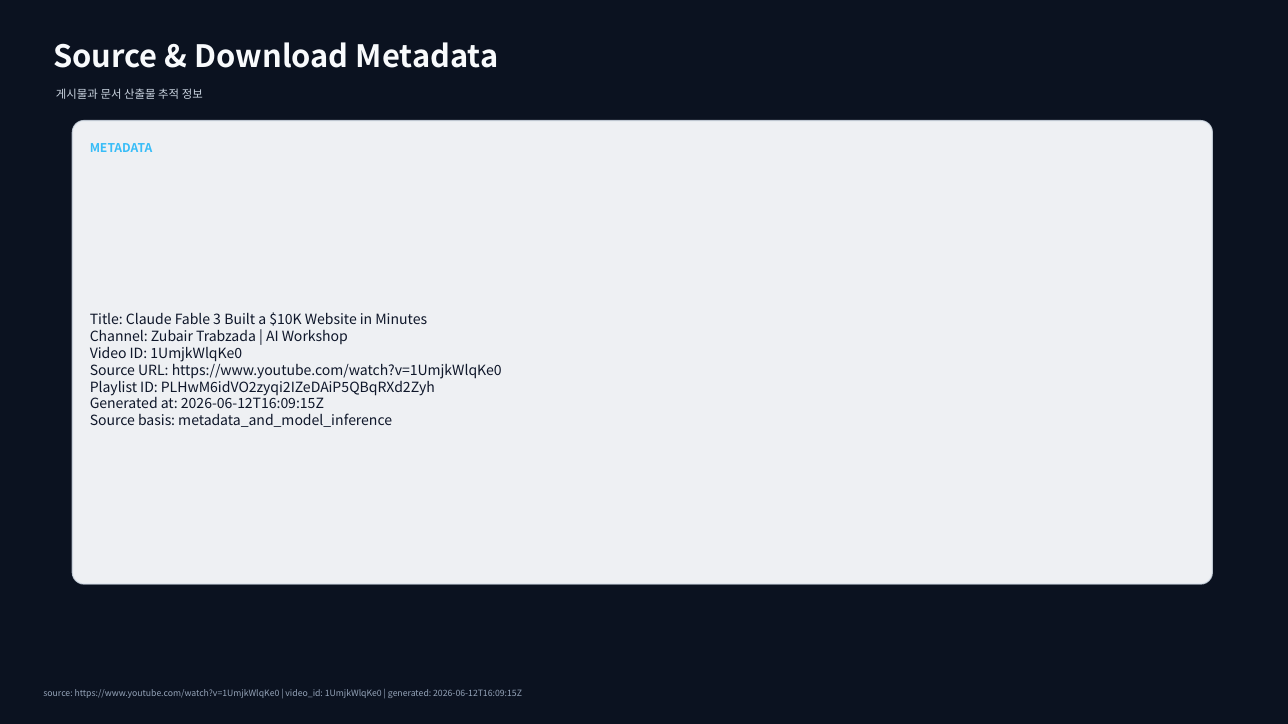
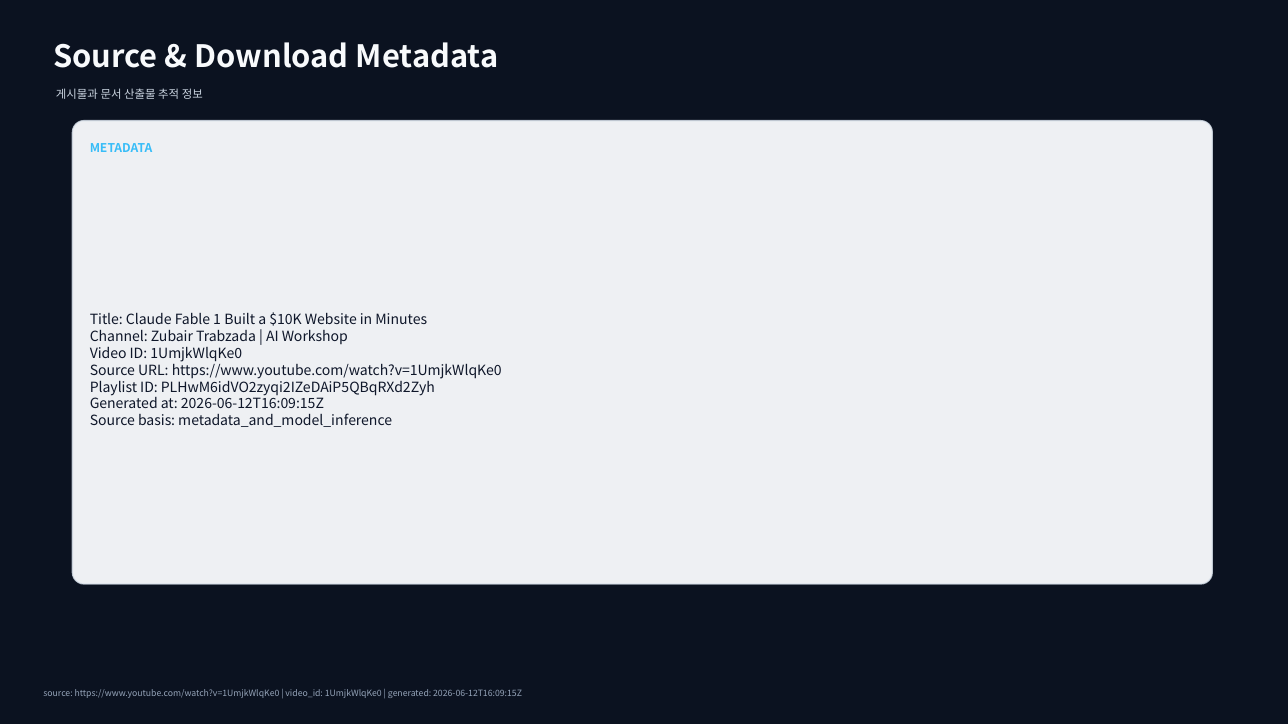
3: 3 -> 1
